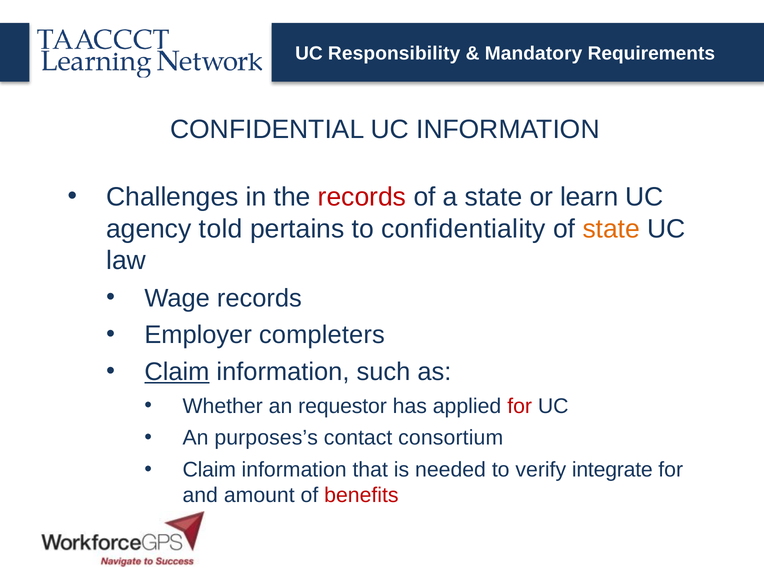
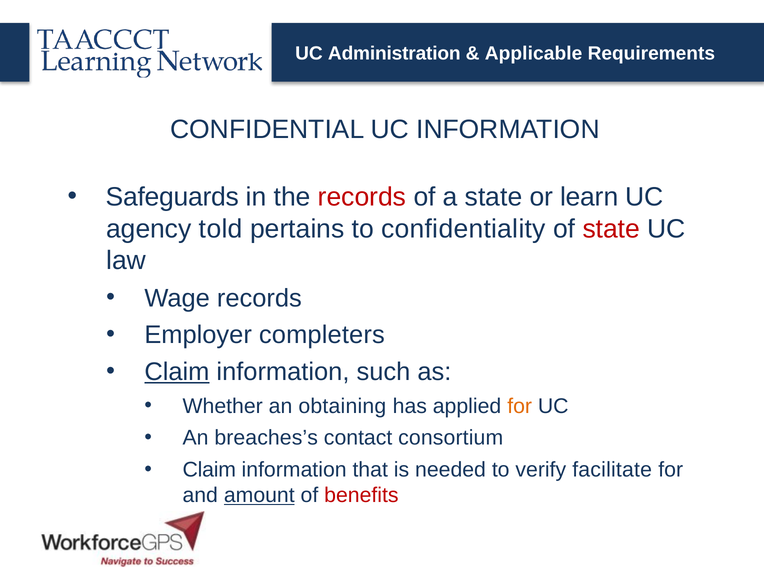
Responsibility: Responsibility -> Administration
Mandatory: Mandatory -> Applicable
Challenges: Challenges -> Safeguards
state at (611, 229) colour: orange -> red
requestor: requestor -> obtaining
for at (520, 406) colour: red -> orange
purposes’s: purposes’s -> breaches’s
integrate: integrate -> facilitate
amount underline: none -> present
